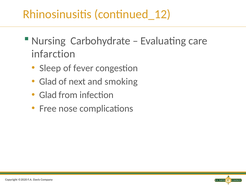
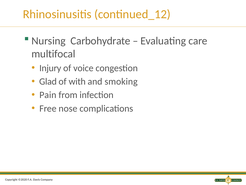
infarction: infarction -> multifocal
Sleep: Sleep -> Injury
fever: fever -> voice
next: next -> with
Glad at (48, 95): Glad -> Pain
